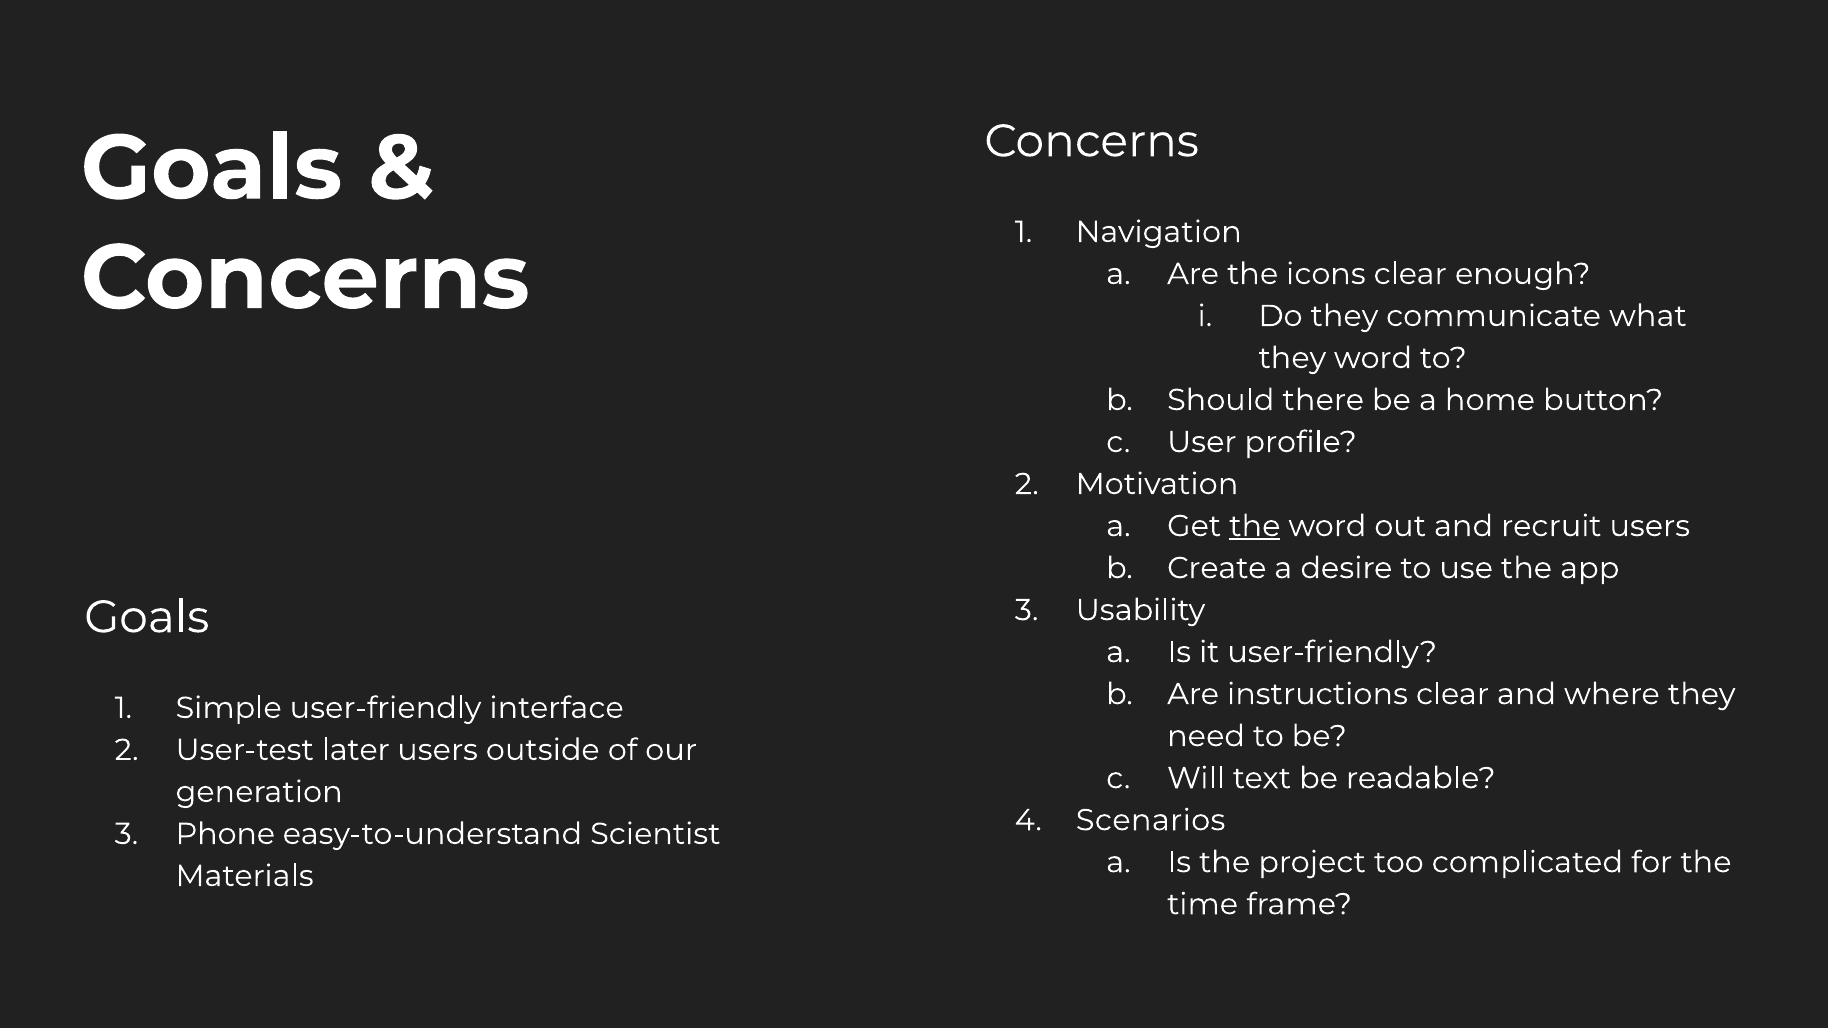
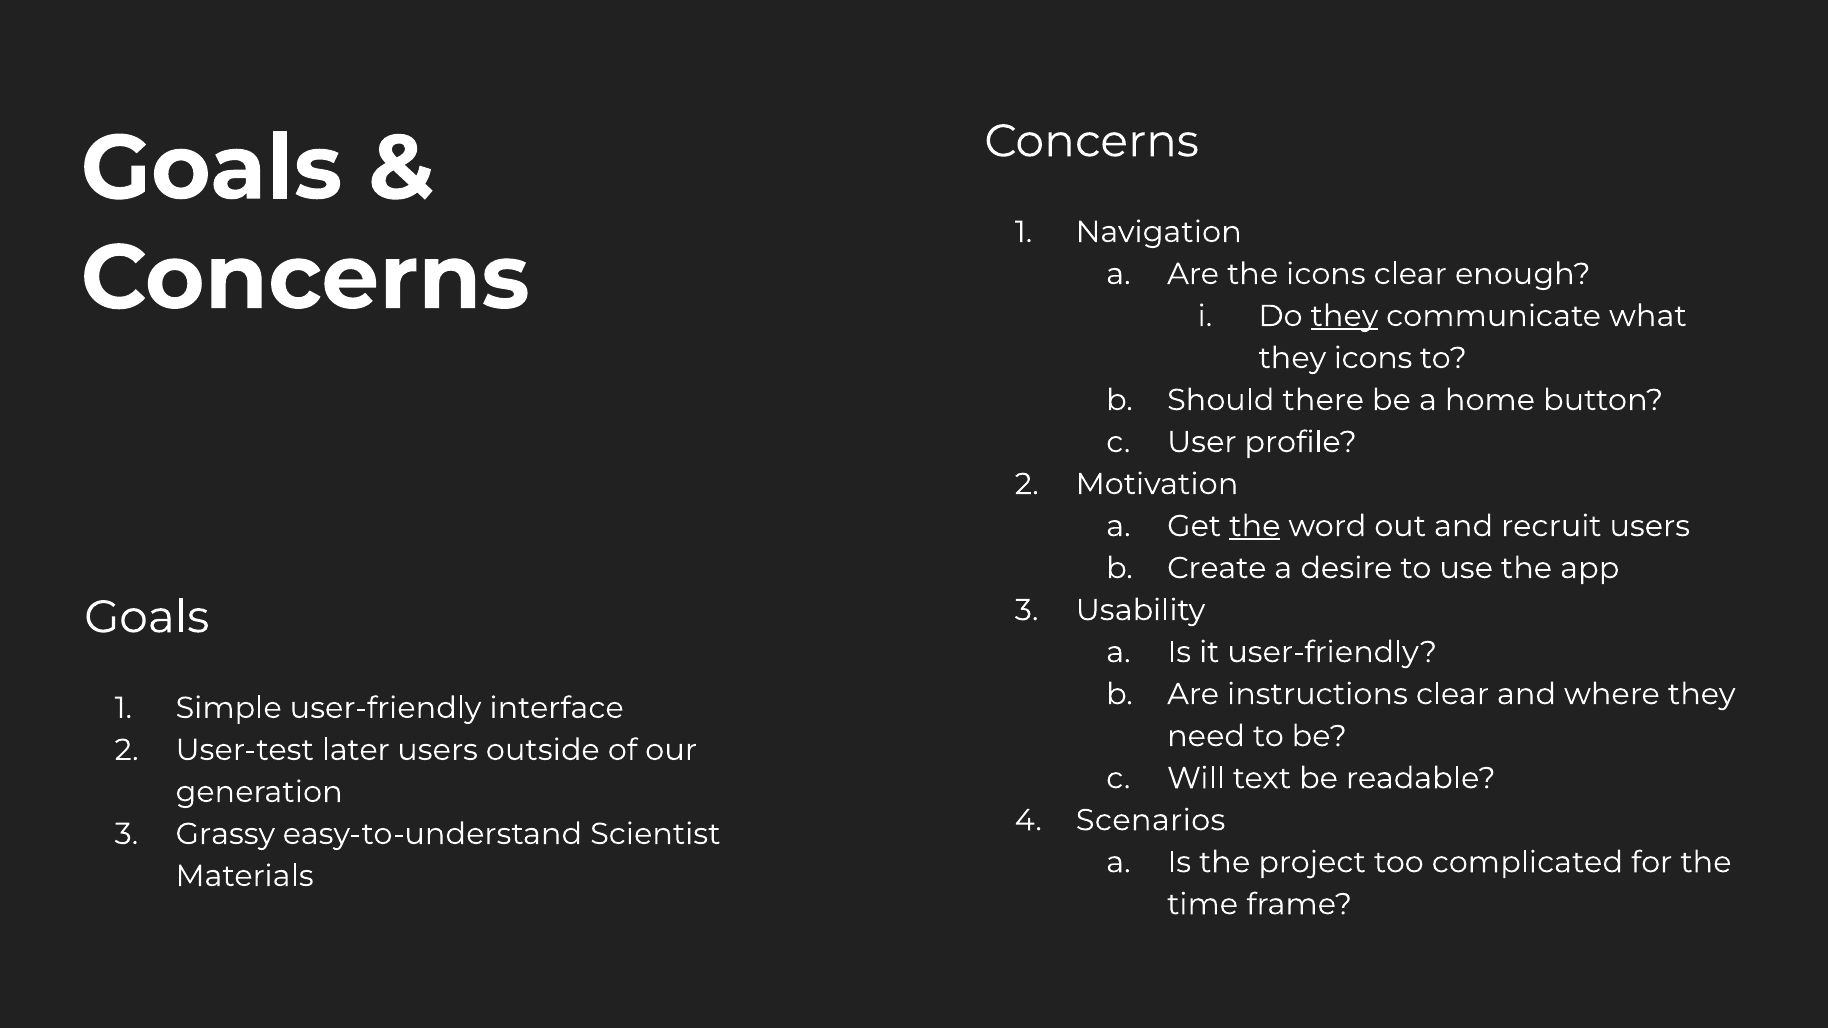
they at (1344, 316) underline: none -> present
they word: word -> icons
Phone: Phone -> Grassy
